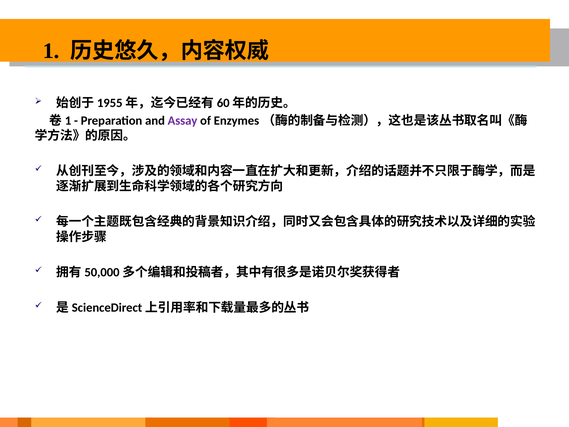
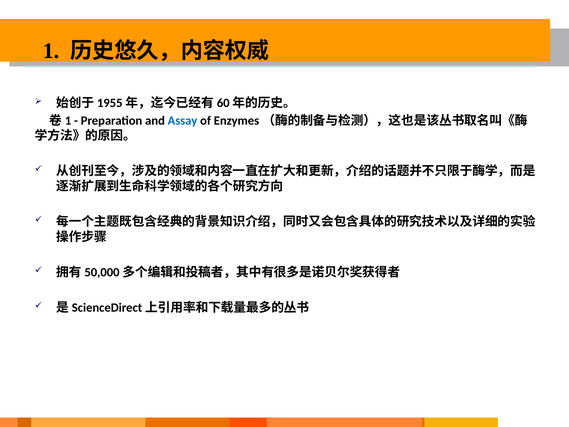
Assay colour: purple -> blue
